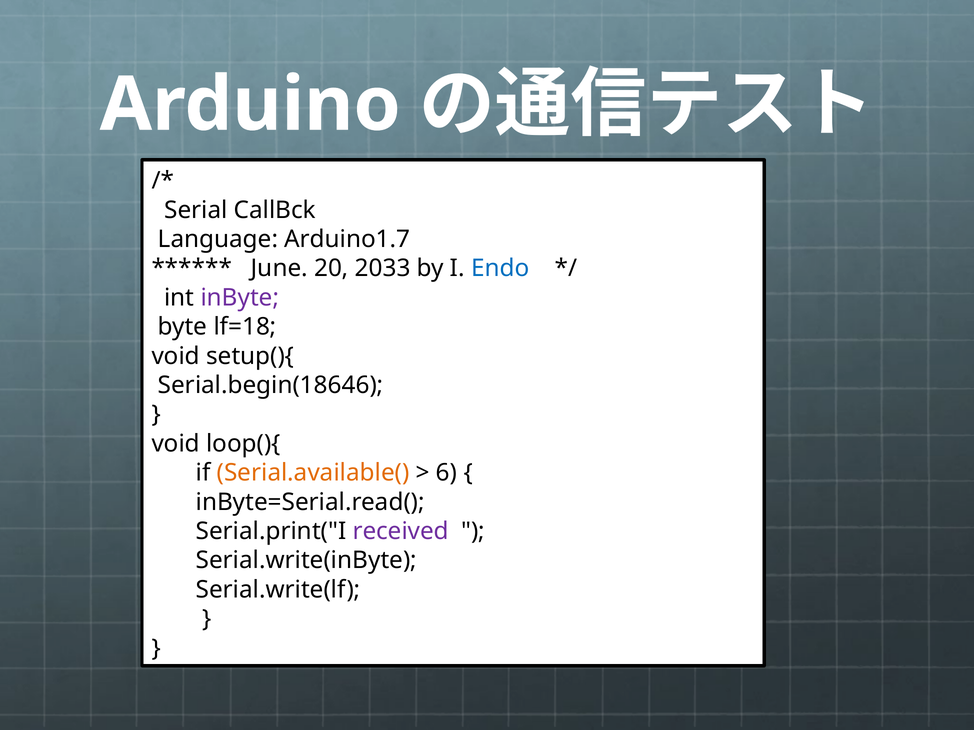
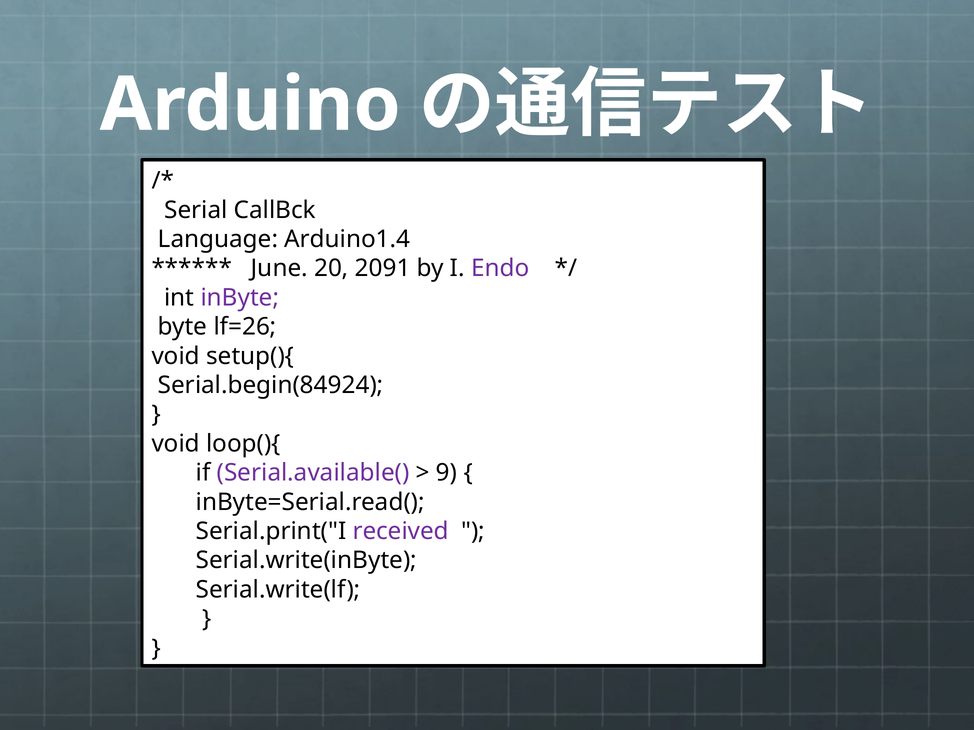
Arduino1.7: Arduino1.7 -> Arduino1.4
2033: 2033 -> 2091
Endo colour: blue -> purple
lf=18: lf=18 -> lf=26
Serial.begin(18646: Serial.begin(18646 -> Serial.begin(84924
Serial.available( colour: orange -> purple
6: 6 -> 9
